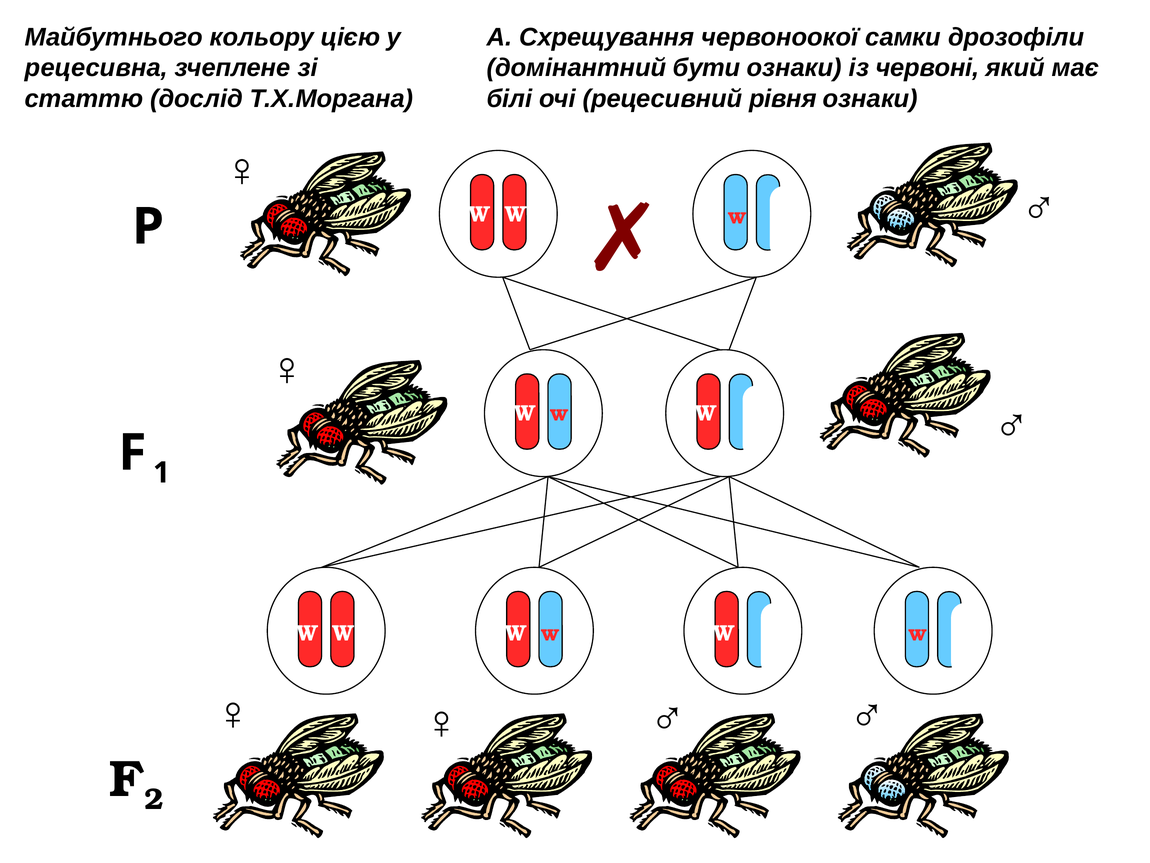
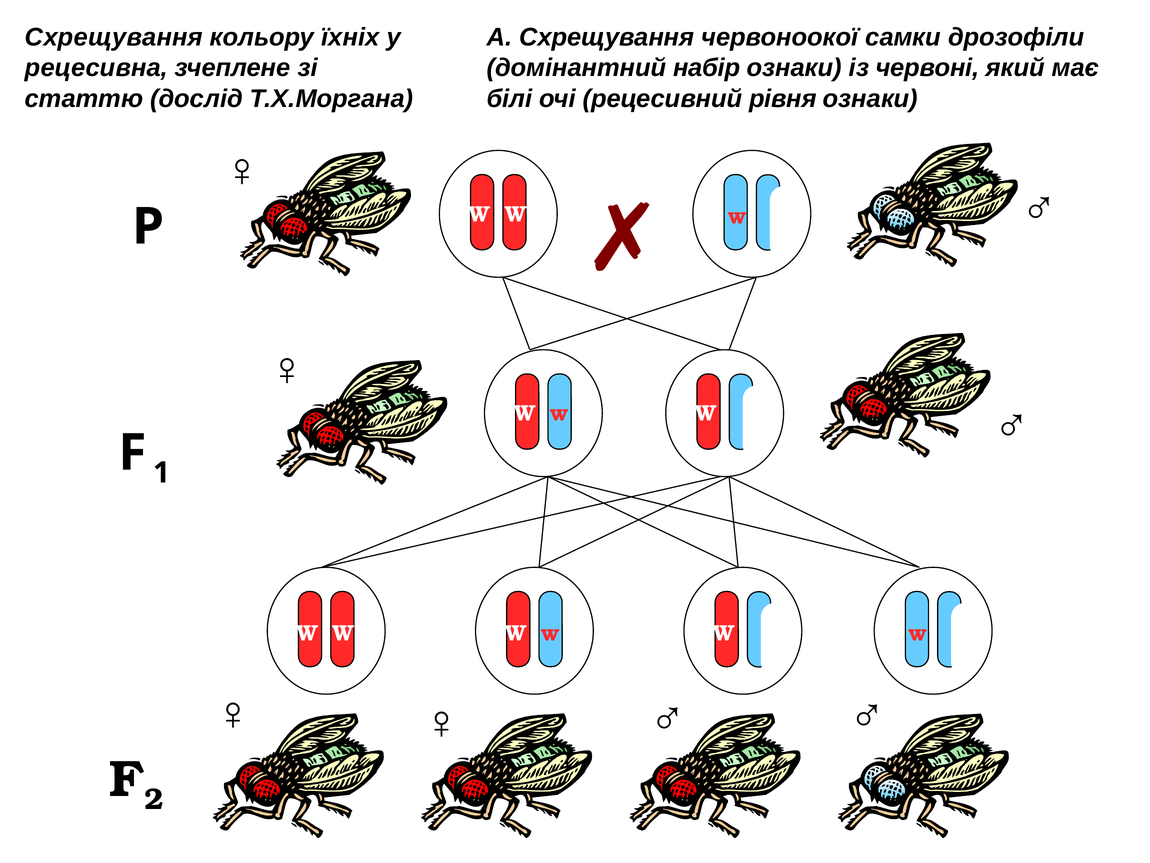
Майбутнього at (114, 37): Майбутнього -> Схрещування
цією: цією -> їхніх
бути: бути -> набір
